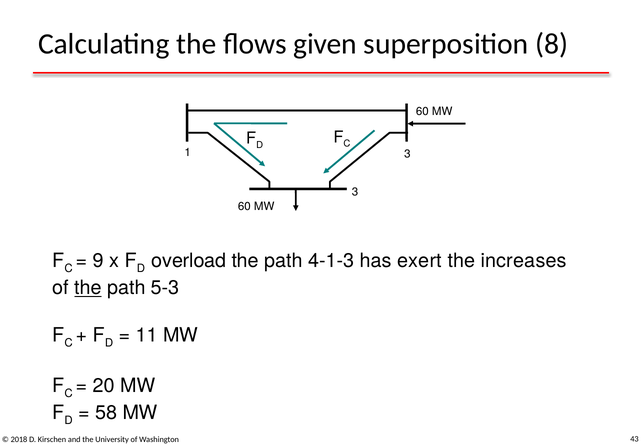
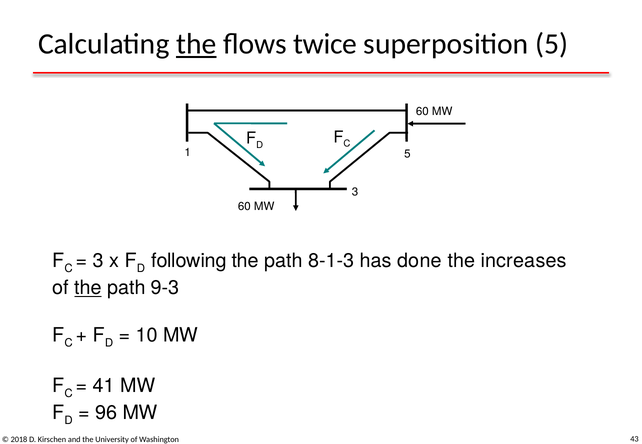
the at (196, 44) underline: none -> present
given: given -> twice
superposition 8: 8 -> 5
1 3: 3 -> 5
9 at (98, 261): 9 -> 3
overload: overload -> following
4-1-3: 4-1-3 -> 8-1-3
exert: exert -> done
5-3: 5-3 -> 9-3
11: 11 -> 10
20: 20 -> 41
58: 58 -> 96
